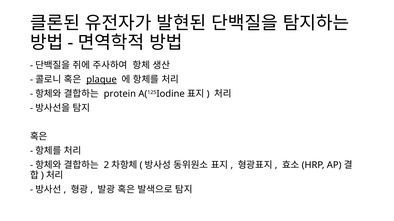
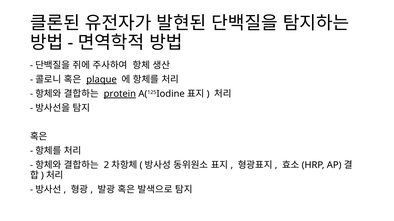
protein underline: none -> present
